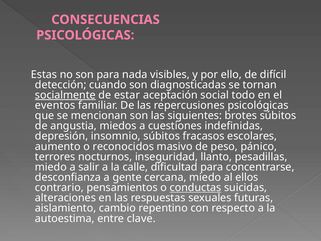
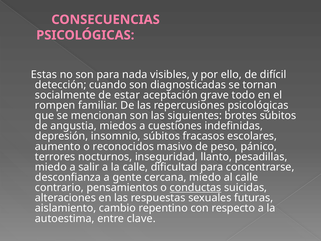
socialmente underline: present -> none
social: social -> grave
eventos: eventos -> rompen
al ellos: ellos -> calle
